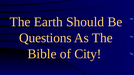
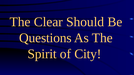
Earth: Earth -> Clear
Bible: Bible -> Spirit
